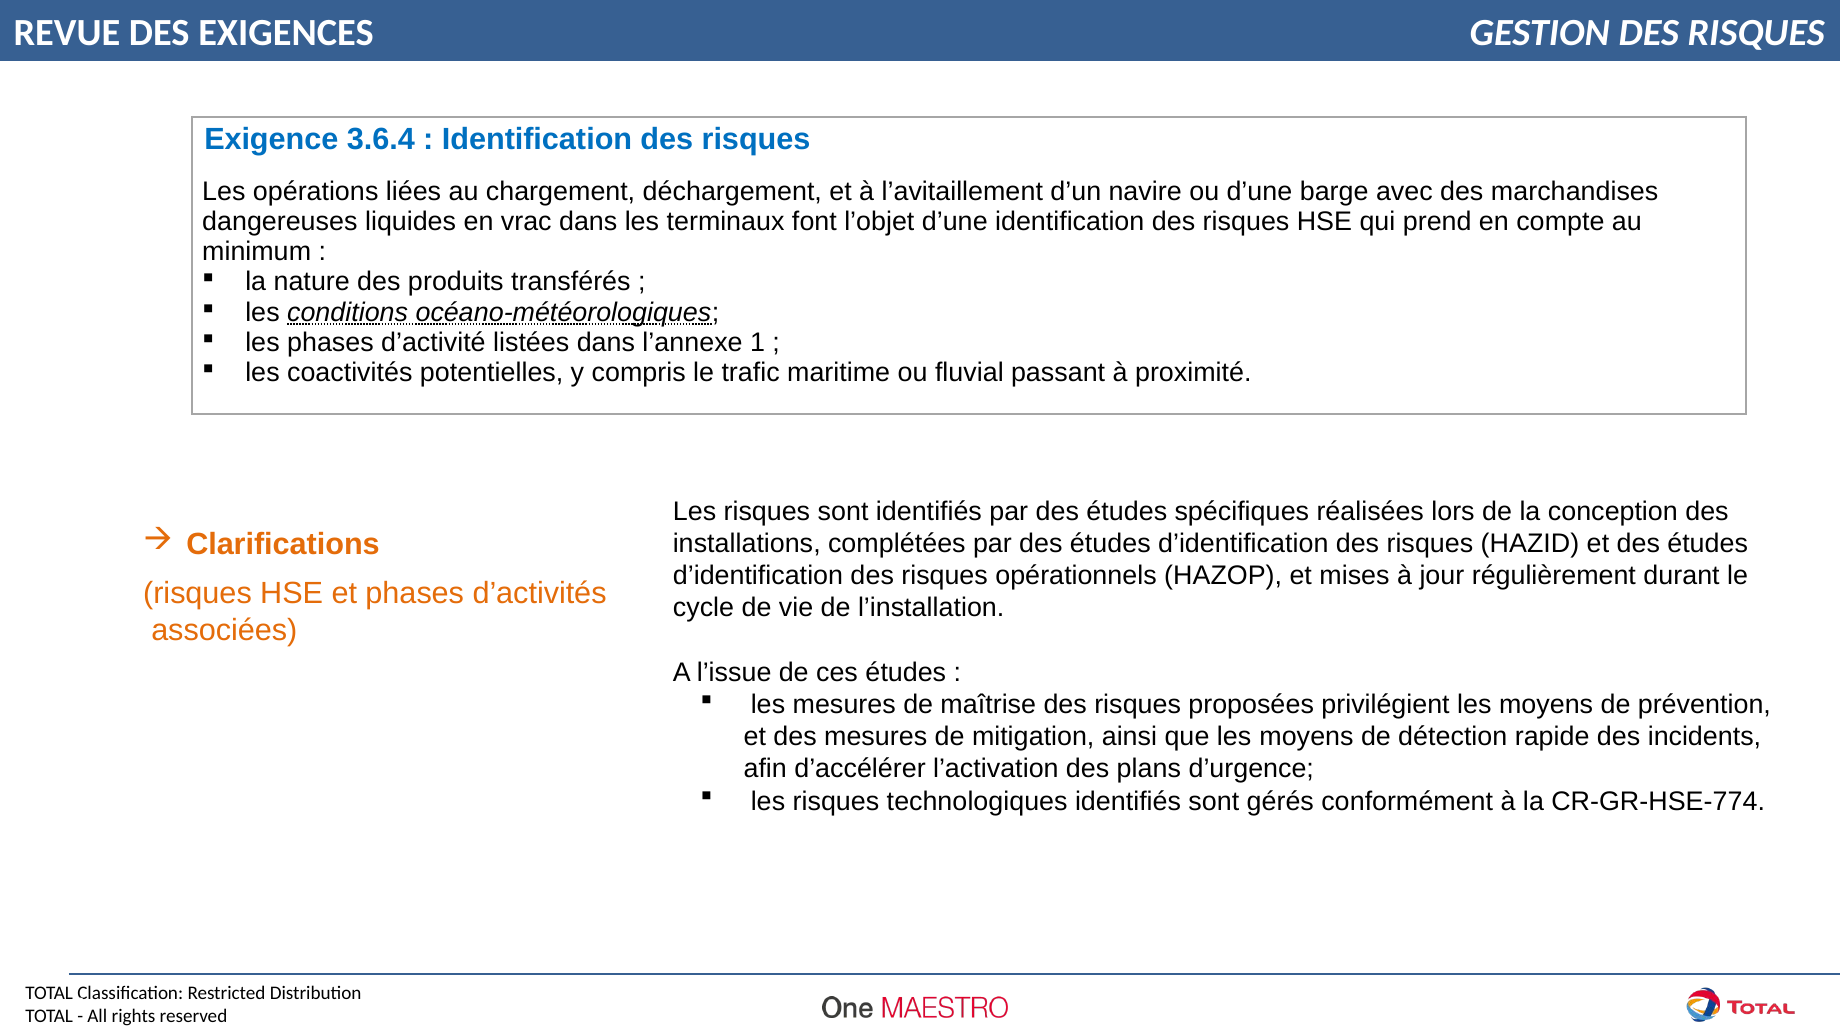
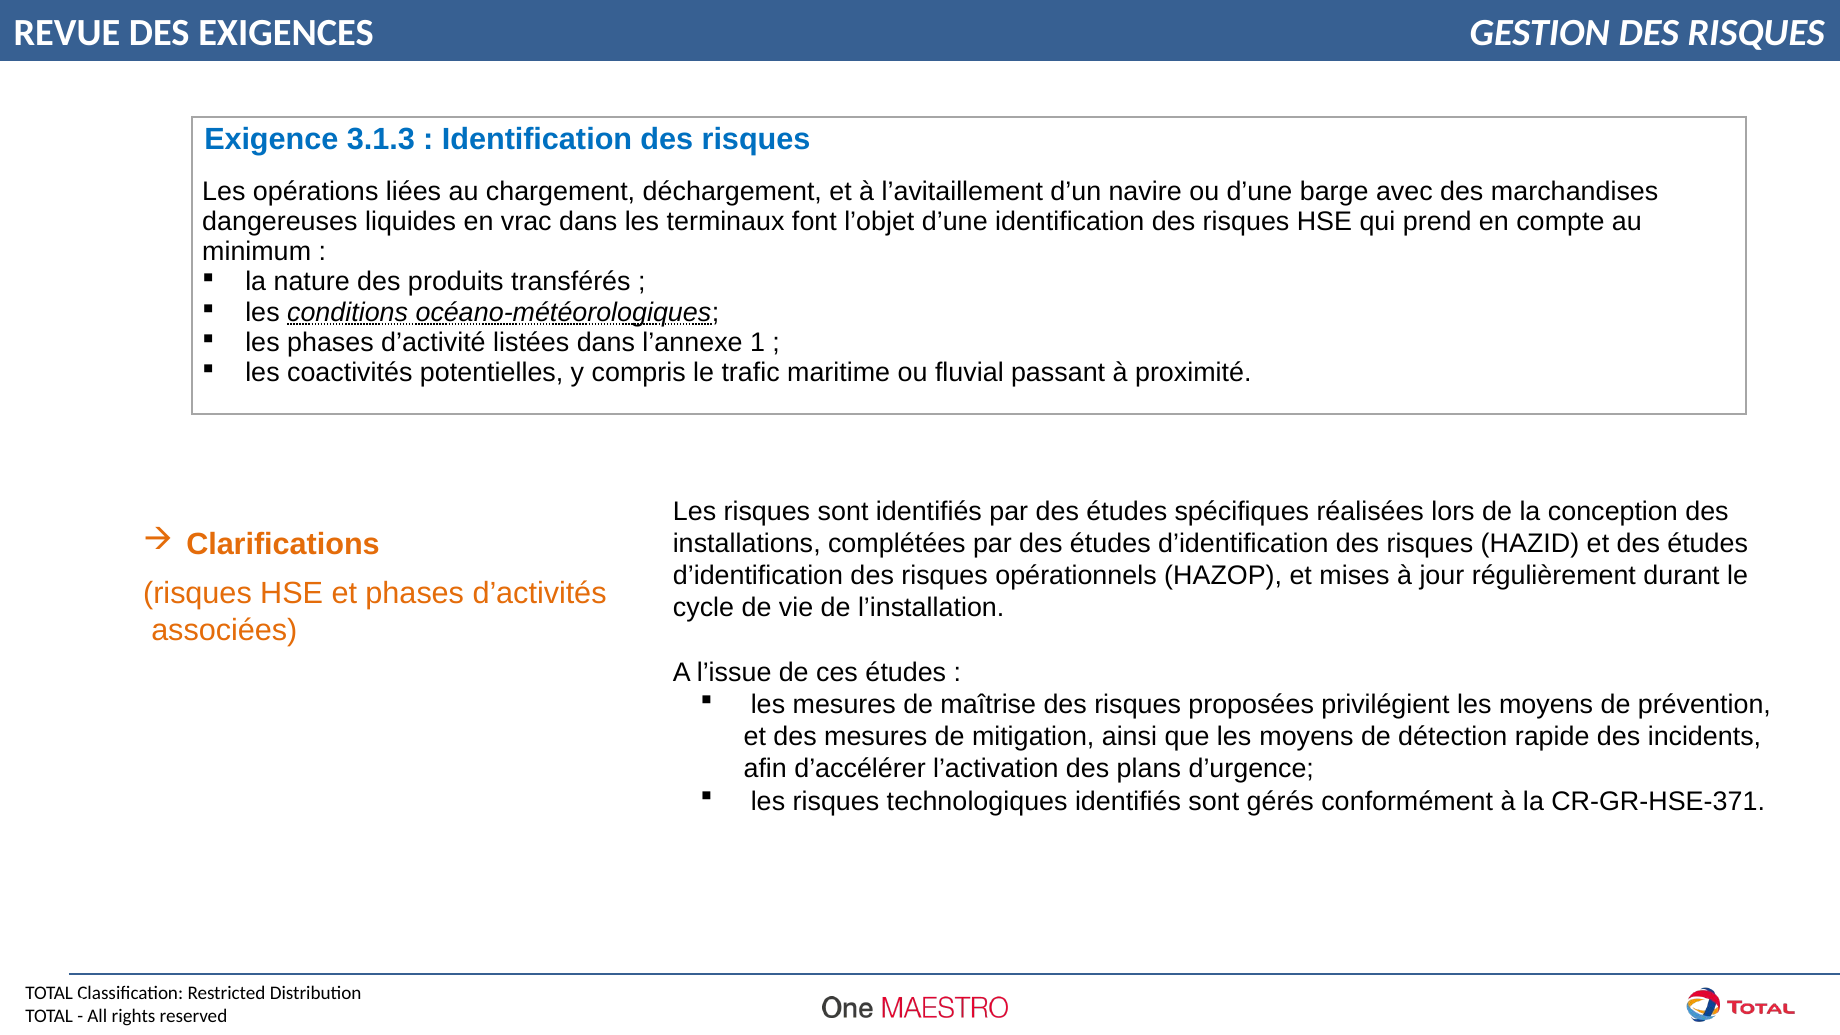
3.6.4: 3.6.4 -> 3.1.3
CR-GR-HSE-774: CR-GR-HSE-774 -> CR-GR-HSE-371
